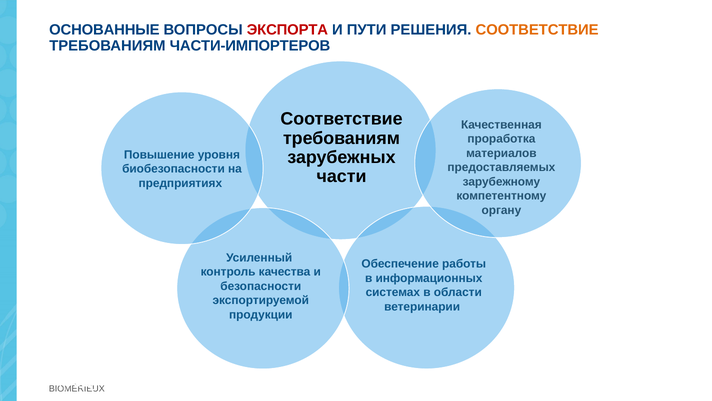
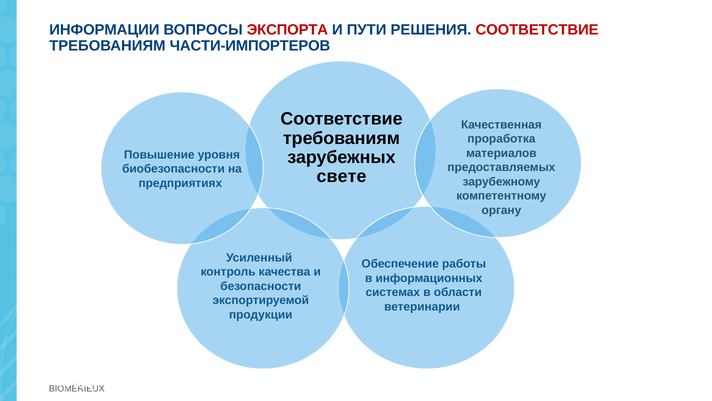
ОСНОВАННЫЕ at (104, 30): ОСНОВАННЫЕ -> ИНФОРМАЦИИ
СООТВЕТСТВИЕ at (537, 30) colour: orange -> red
части at (342, 176): части -> свете
